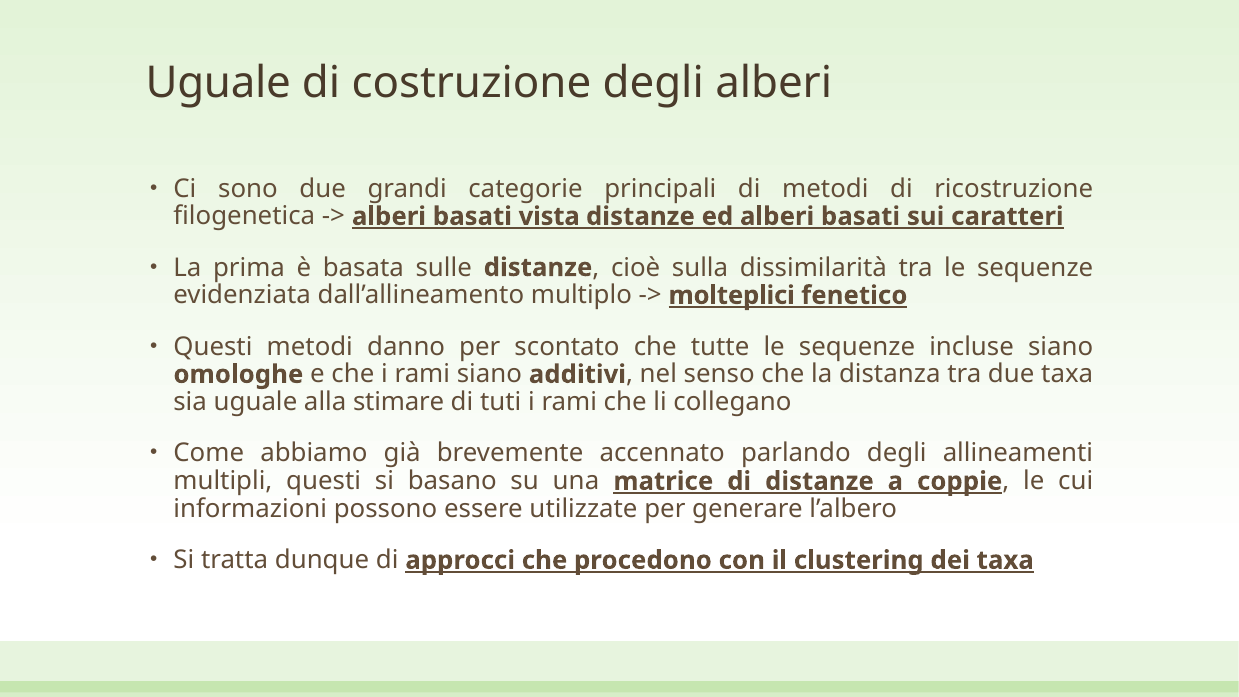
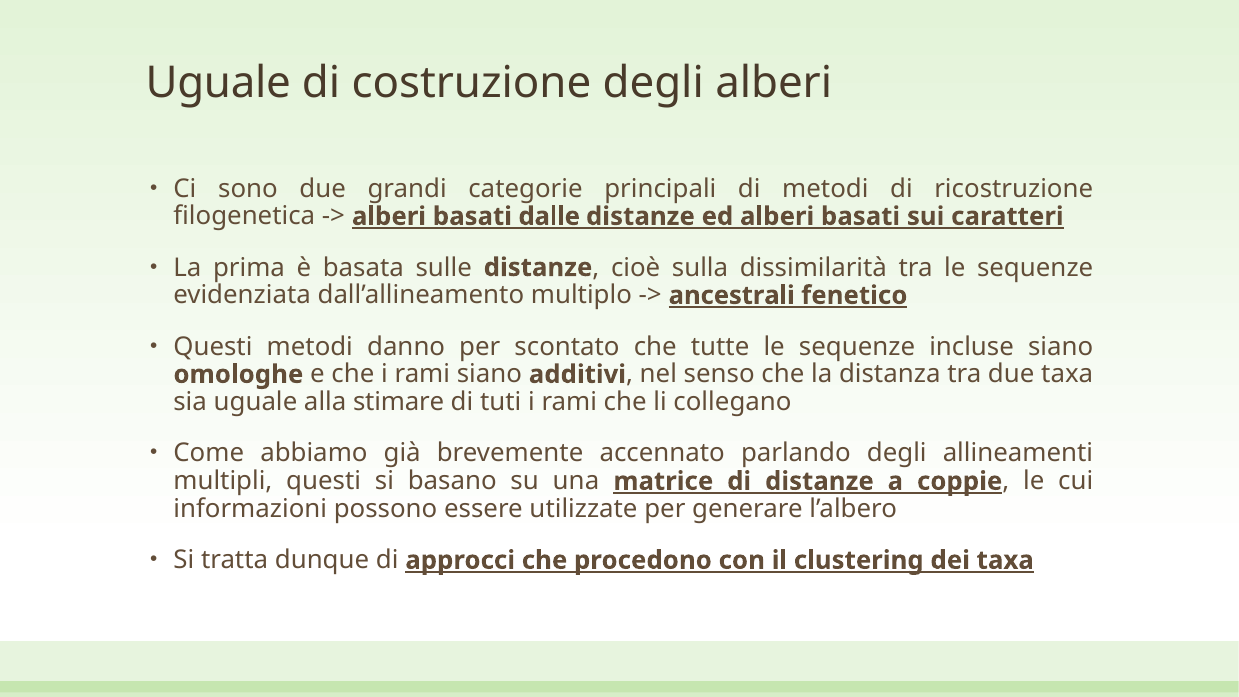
vista: vista -> dalle
molteplici: molteplici -> ancestrali
